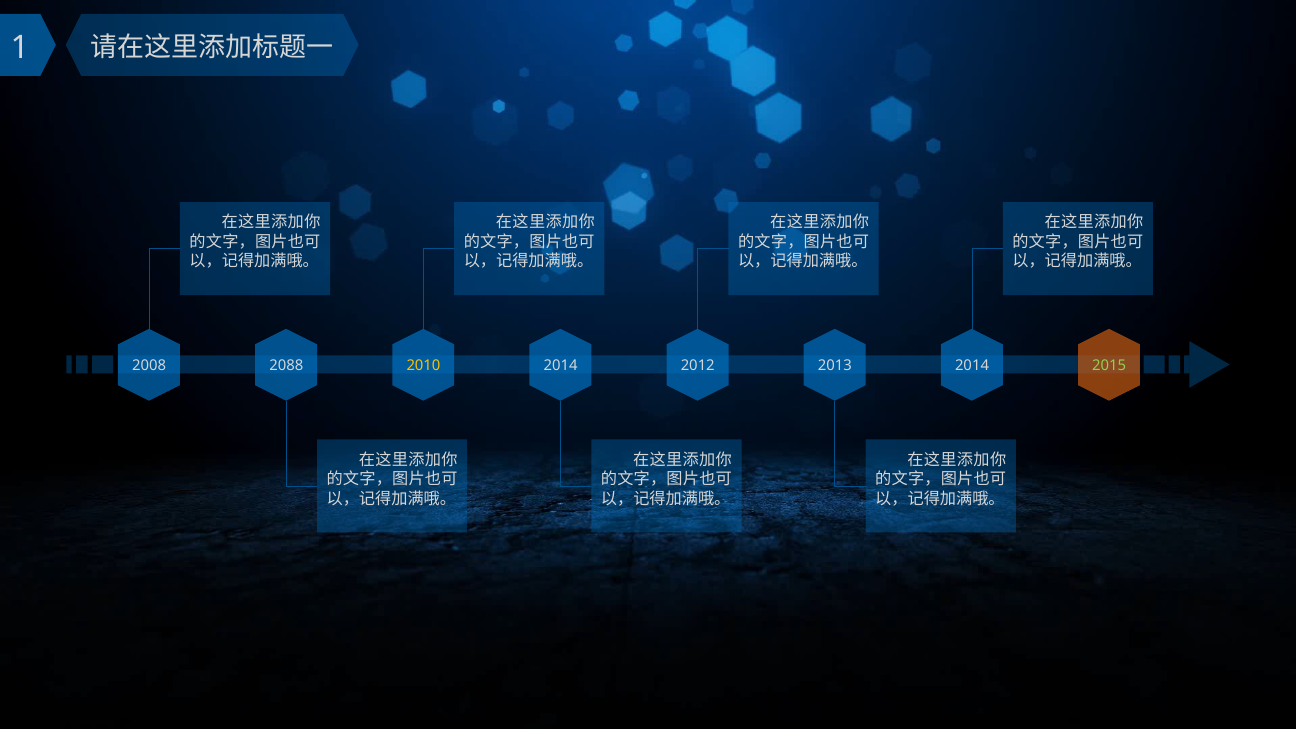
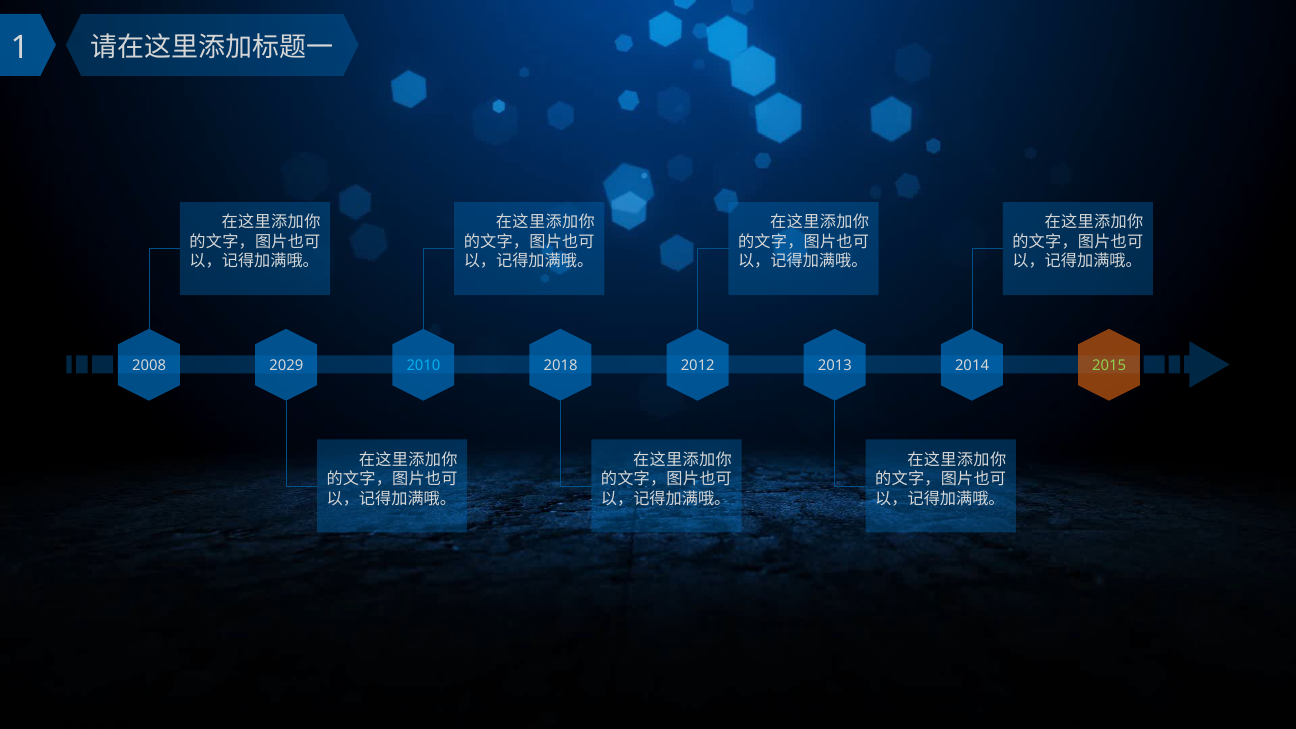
2088: 2088 -> 2029
2010 colour: yellow -> light blue
2014 at (561, 366): 2014 -> 2018
